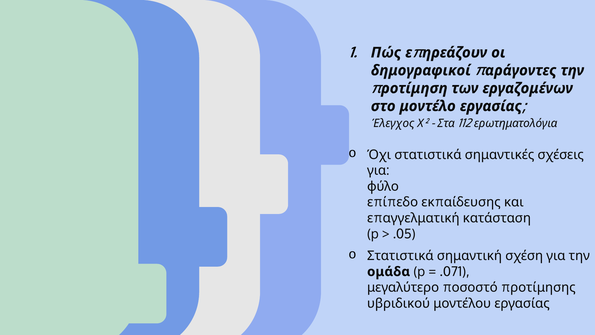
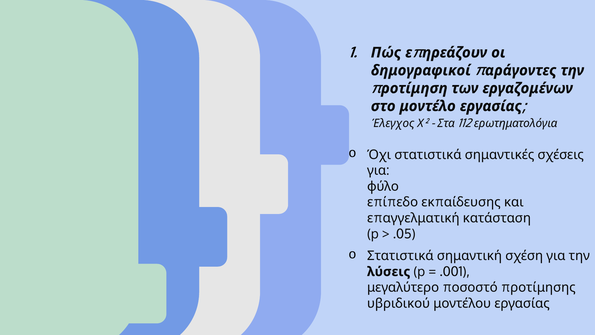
ομάδα: ομάδα -> λύσεις
.071: .071 -> .001
